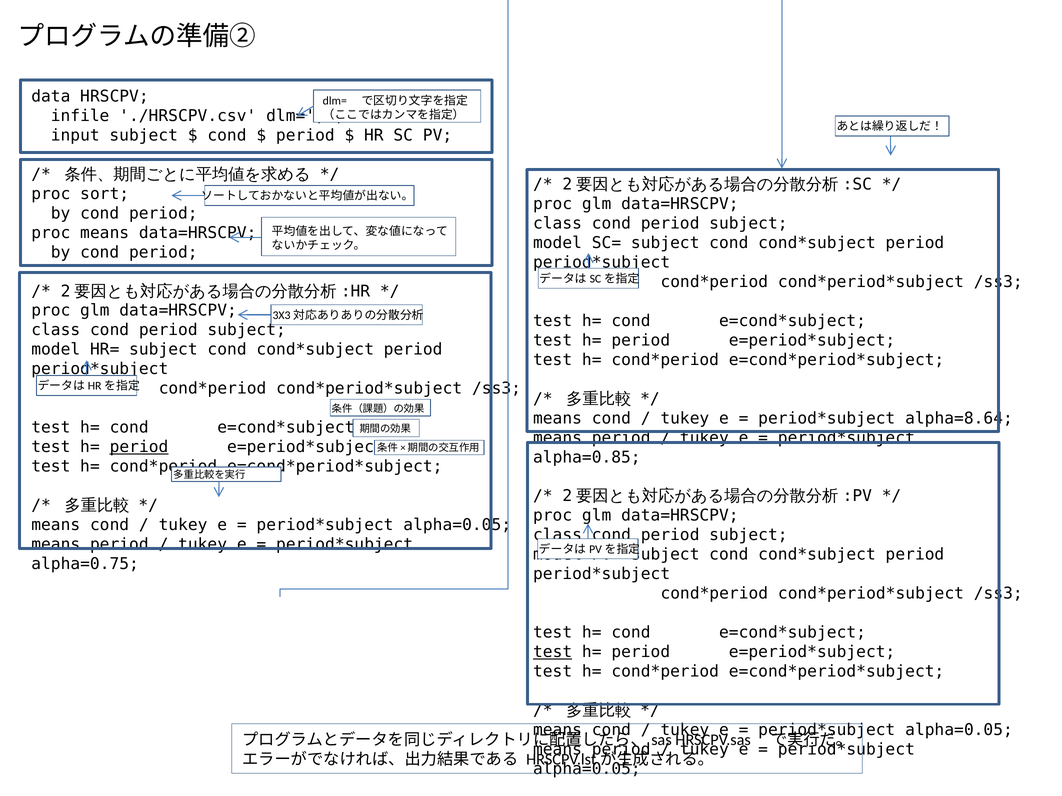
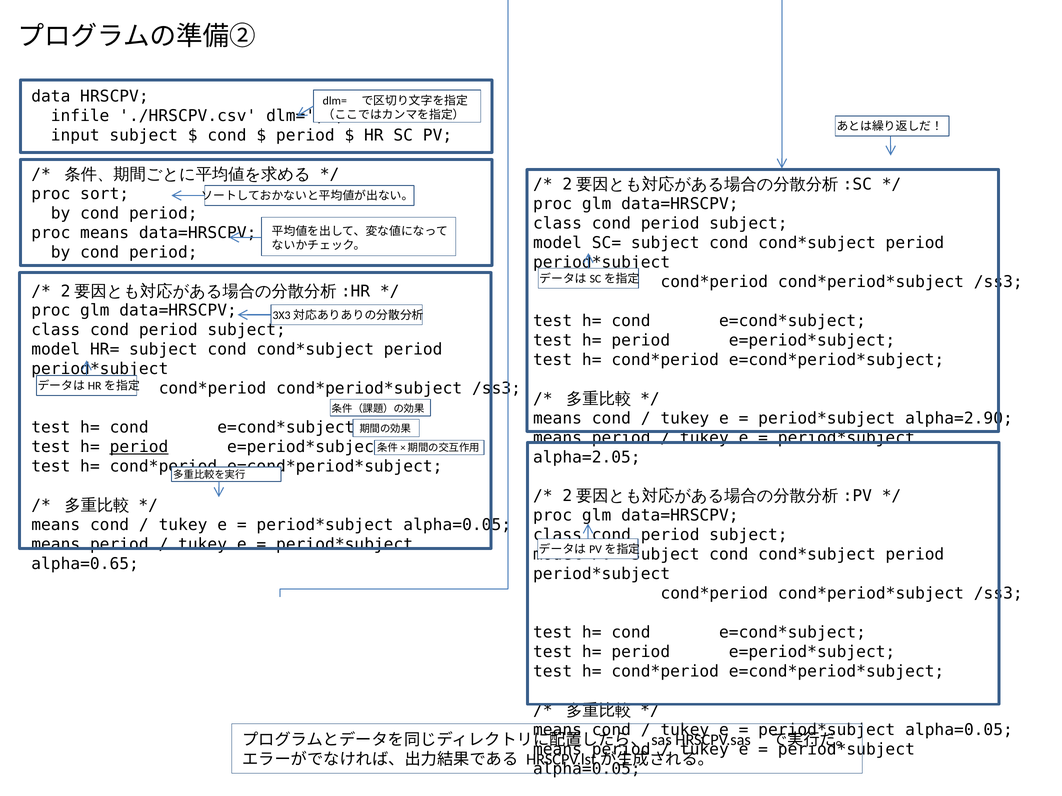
alpha=8.64: alpha=8.64 -> alpha=2.90
alpha=0.85: alpha=0.85 -> alpha=2.05
alpha=0.75: alpha=0.75 -> alpha=0.65
test at (553, 652) underline: present -> none
